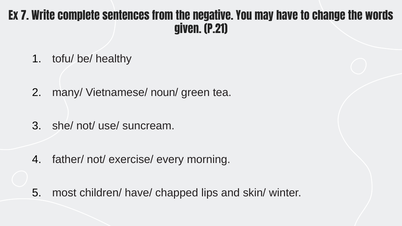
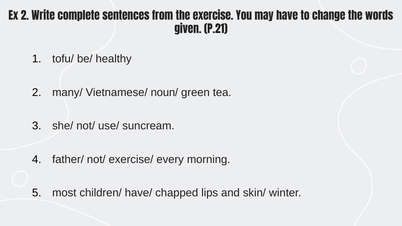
Ex 7: 7 -> 2
negative: negative -> exercise
